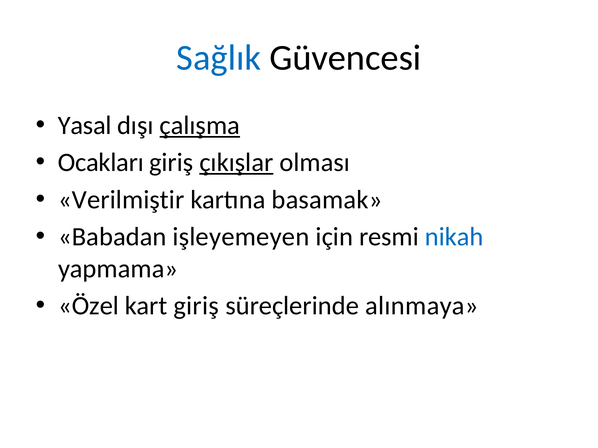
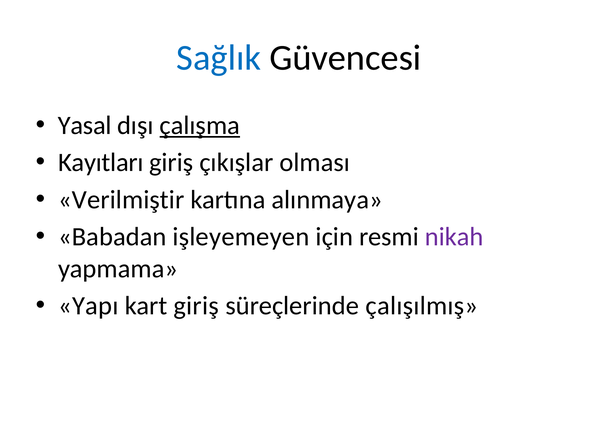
Ocakları: Ocakları -> Kayıtları
çıkışlar underline: present -> none
basamak: basamak -> alınmaya
nikah colour: blue -> purple
Özel: Özel -> Yapı
alınmaya: alınmaya -> çalışılmış
